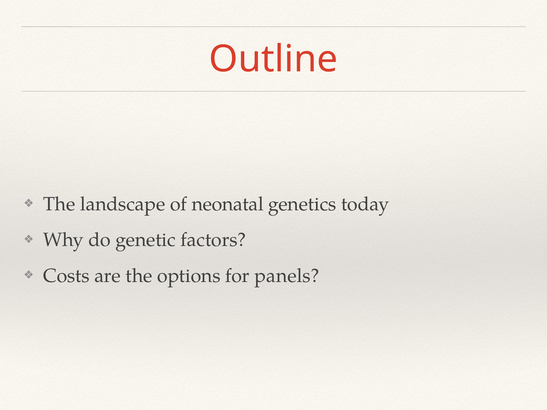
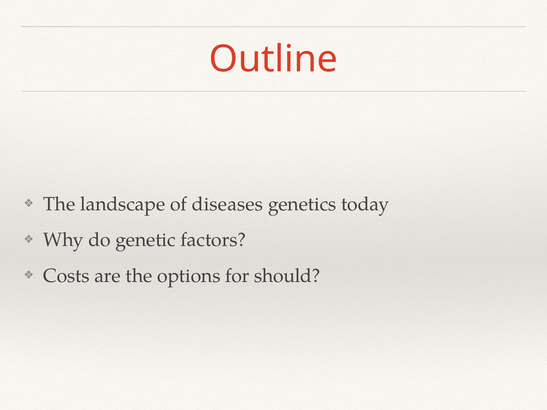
neonatal: neonatal -> diseases
panels: panels -> should
